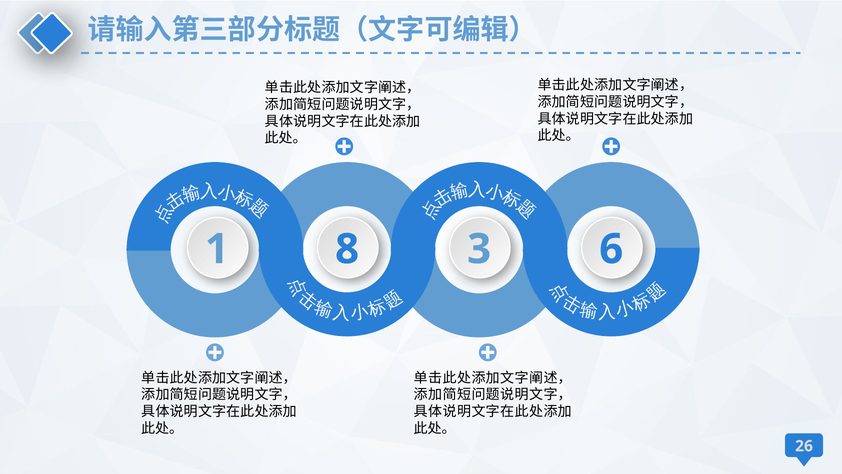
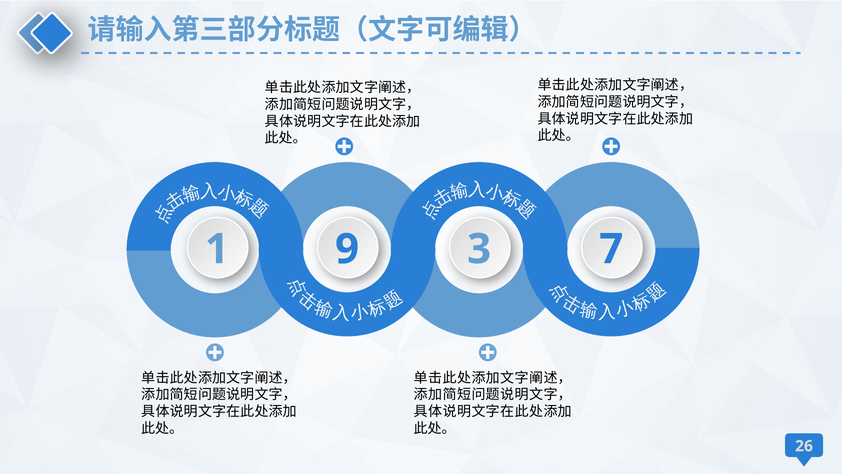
8: 8 -> 9
6: 6 -> 7
